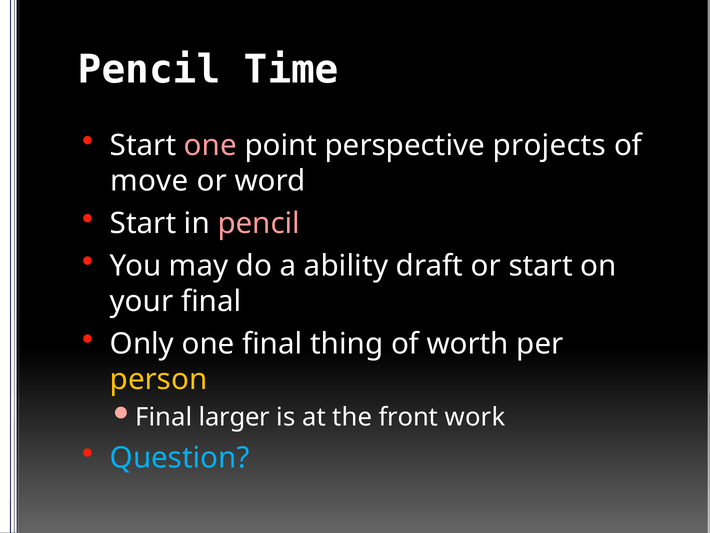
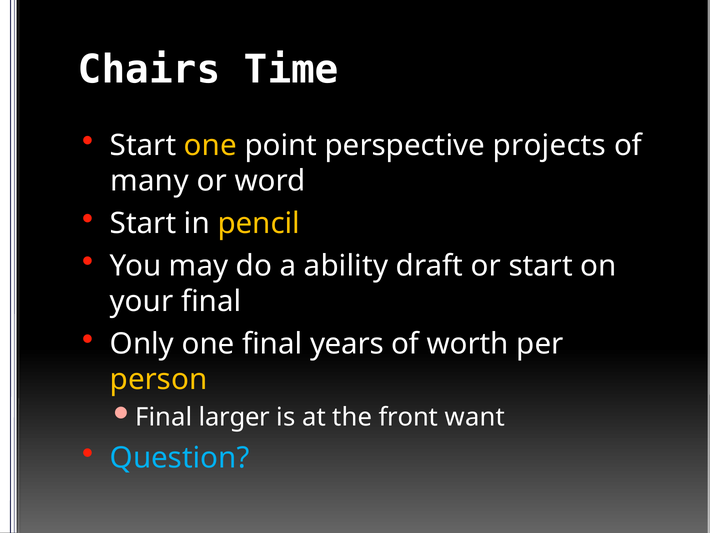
Pencil at (149, 70): Pencil -> Chairs
one at (210, 145) colour: pink -> yellow
move: move -> many
pencil at (259, 223) colour: pink -> yellow
thing: thing -> years
work: work -> want
